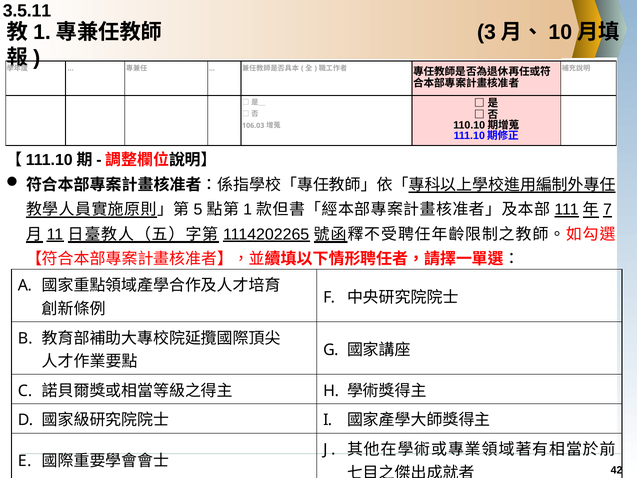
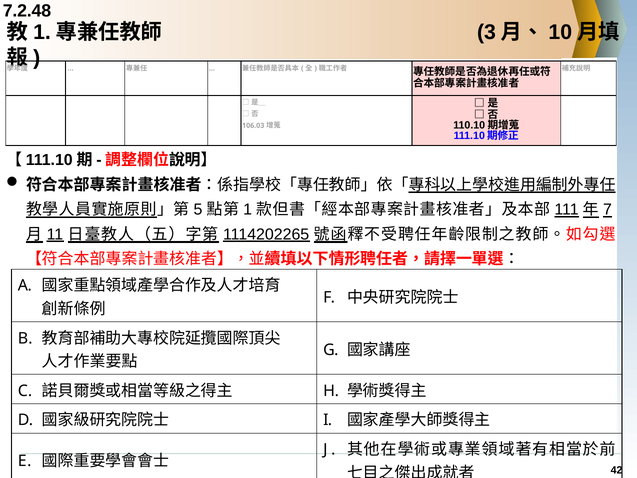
3.5.11: 3.5.11 -> 7.2.48
